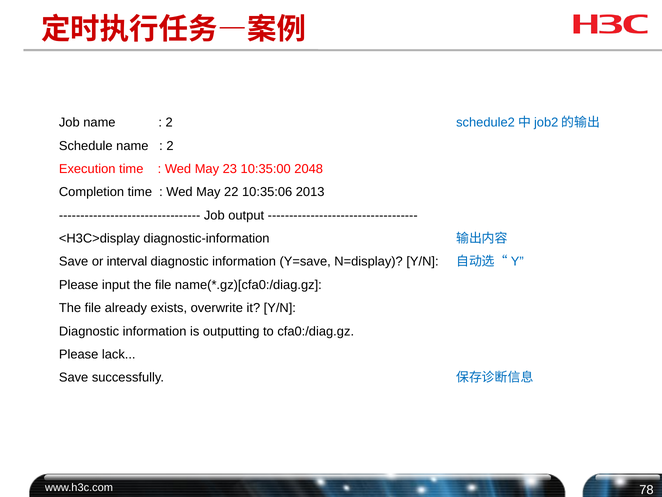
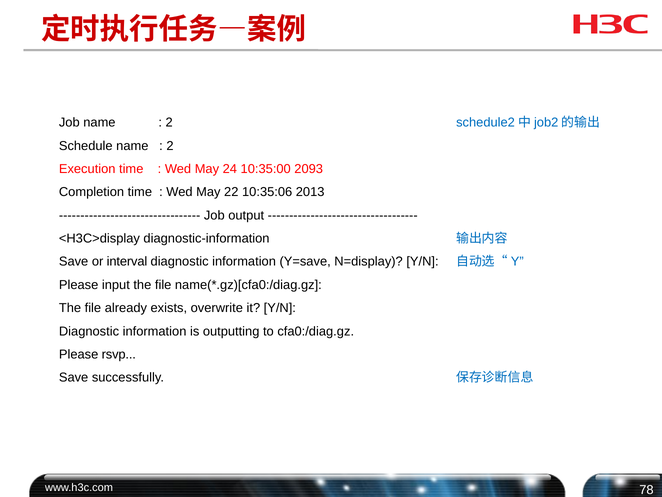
23: 23 -> 24
2048: 2048 -> 2093
lack: lack -> rsvp
